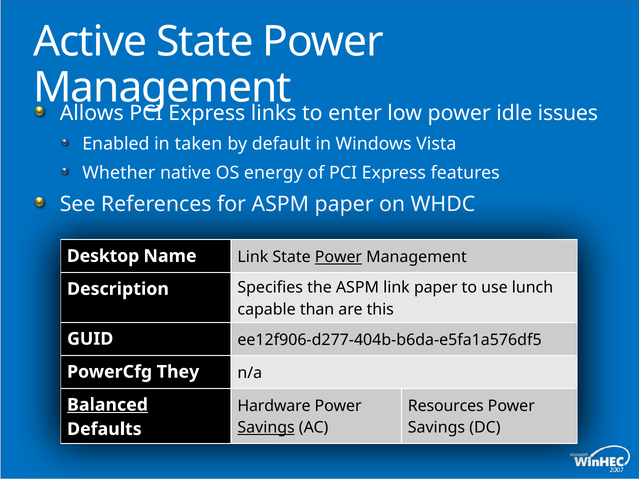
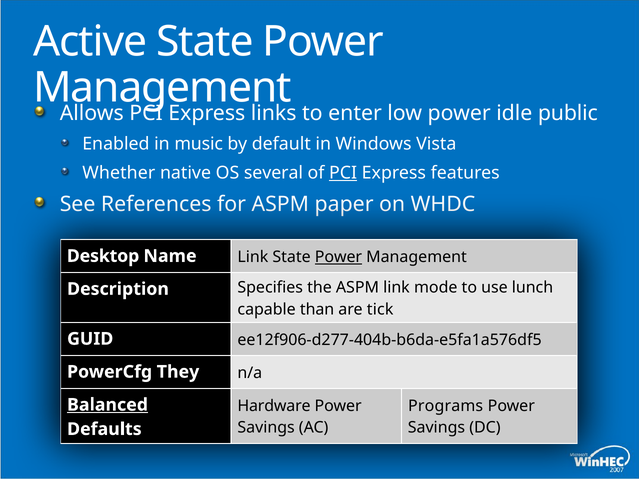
issues: issues -> public
taken: taken -> music
energy: energy -> several
PCI at (343, 173) underline: none -> present
link paper: paper -> mode
this: this -> tick
Resources: Resources -> Programs
Savings at (266, 428) underline: present -> none
